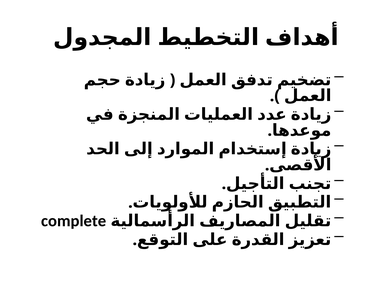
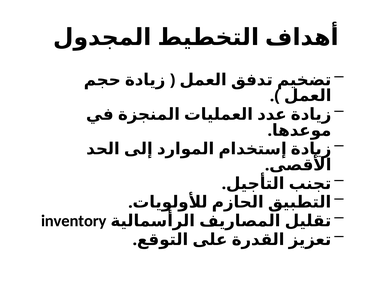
complete: complete -> inventory
